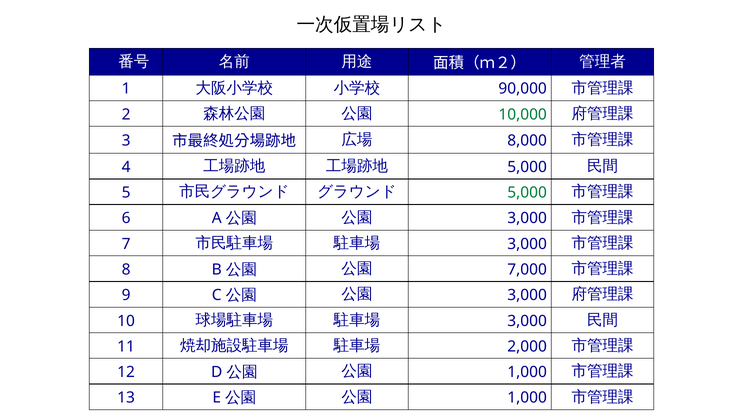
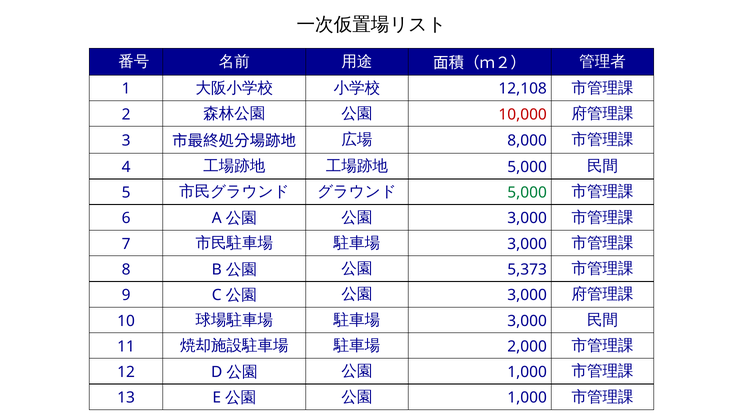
90,000: 90,000 -> 12,108
10,000 colour: green -> red
7,000: 7,000 -> 5,373
